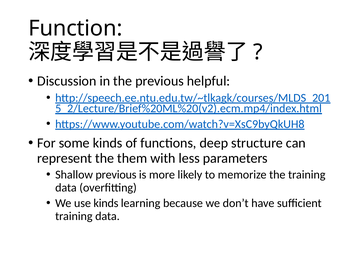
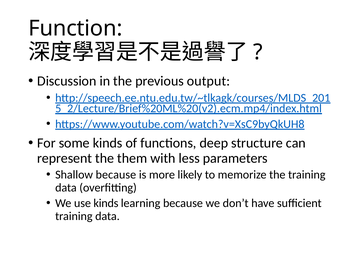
helpful: helpful -> output
Shallow previous: previous -> because
